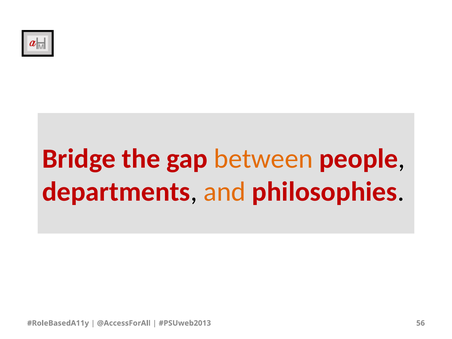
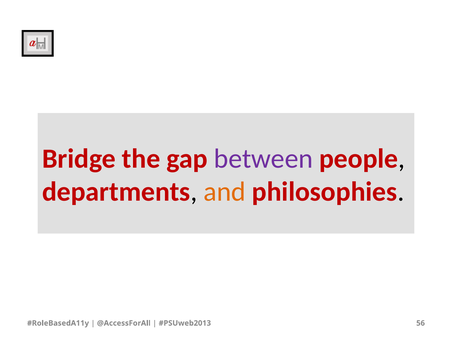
between colour: orange -> purple
